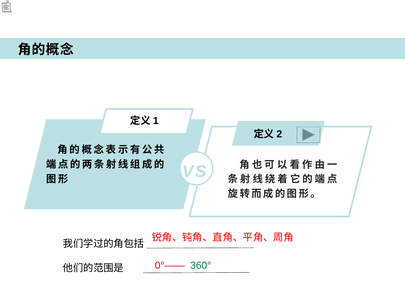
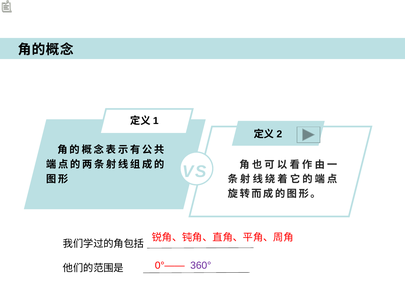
360° colour: green -> purple
